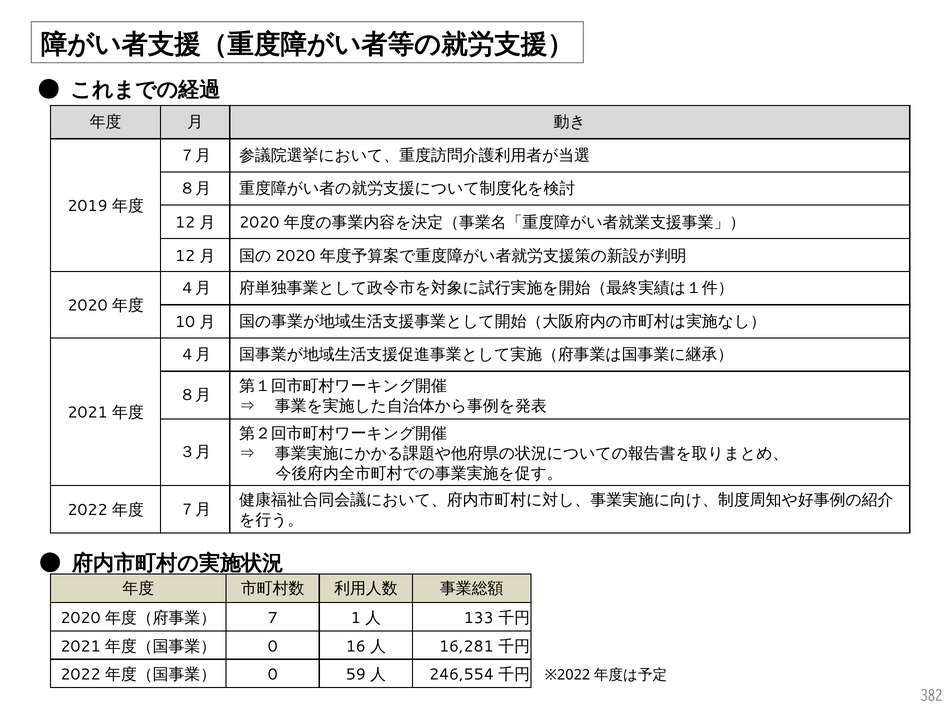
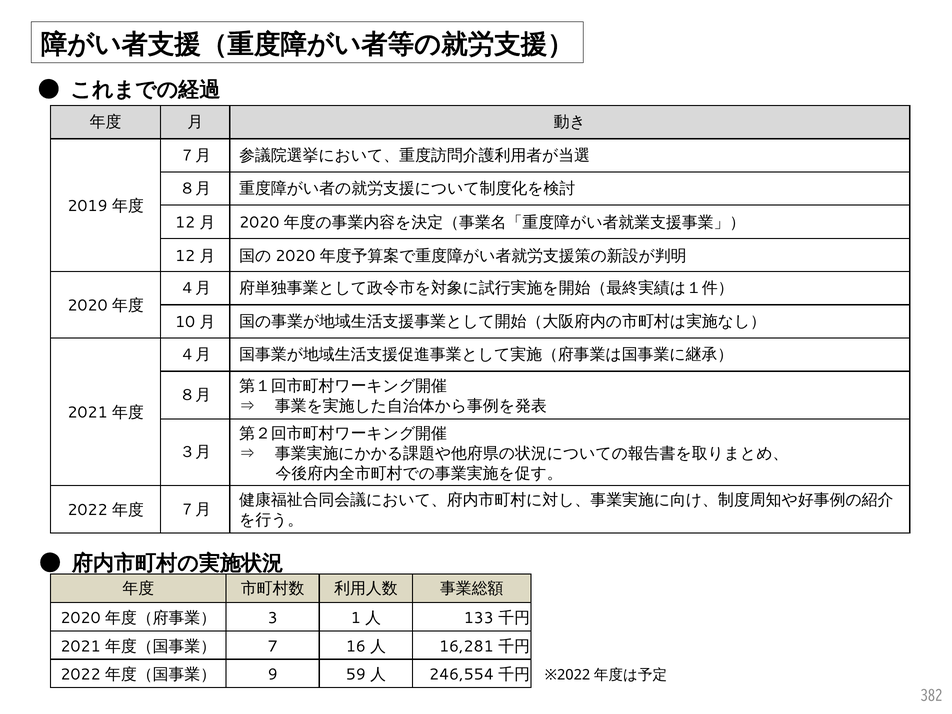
7: 7 -> 3
0 at (273, 646): 0 -> 7
0 at (273, 675): 0 -> 9
